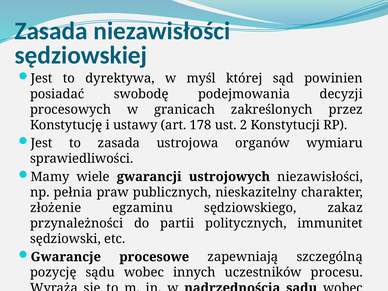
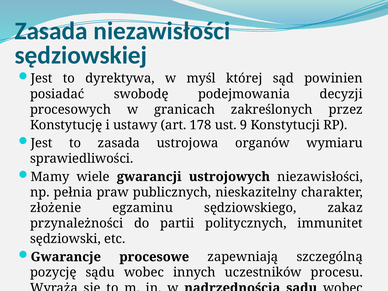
2: 2 -> 9
